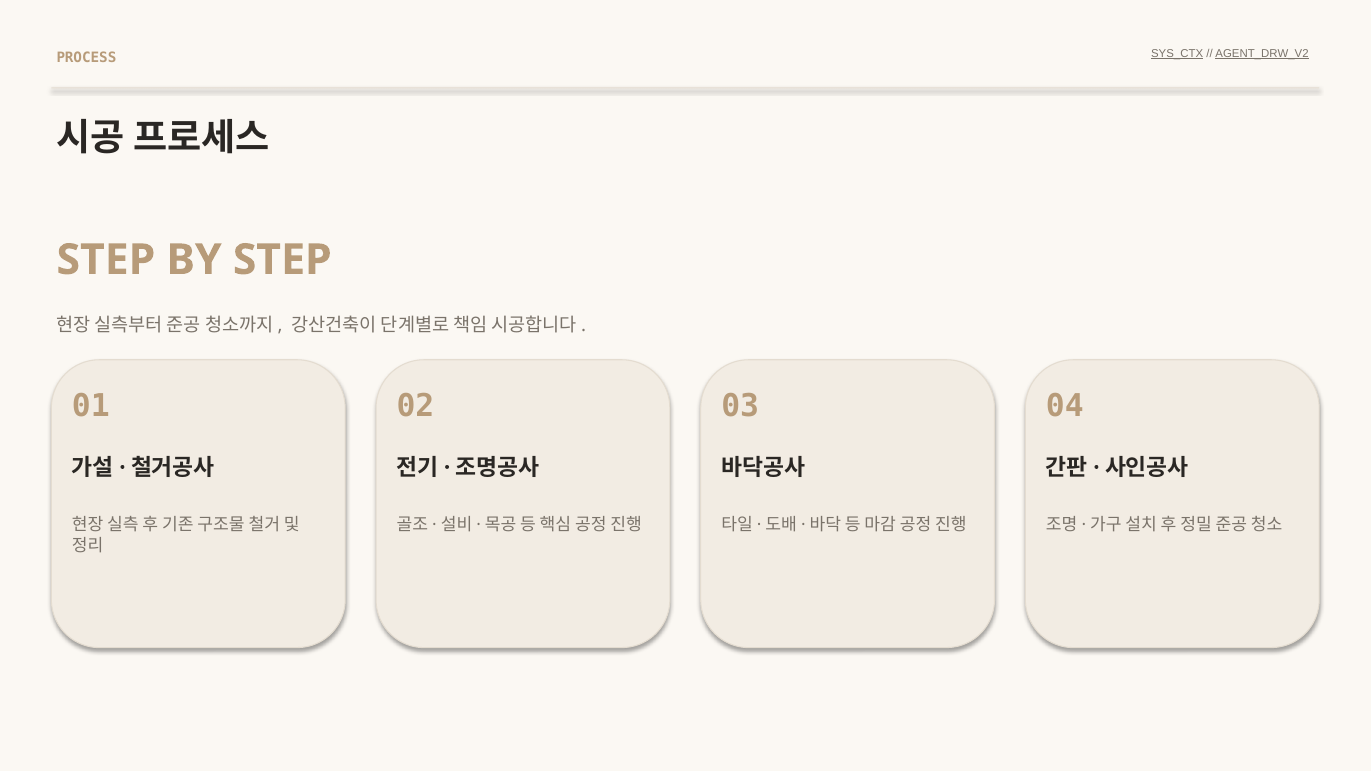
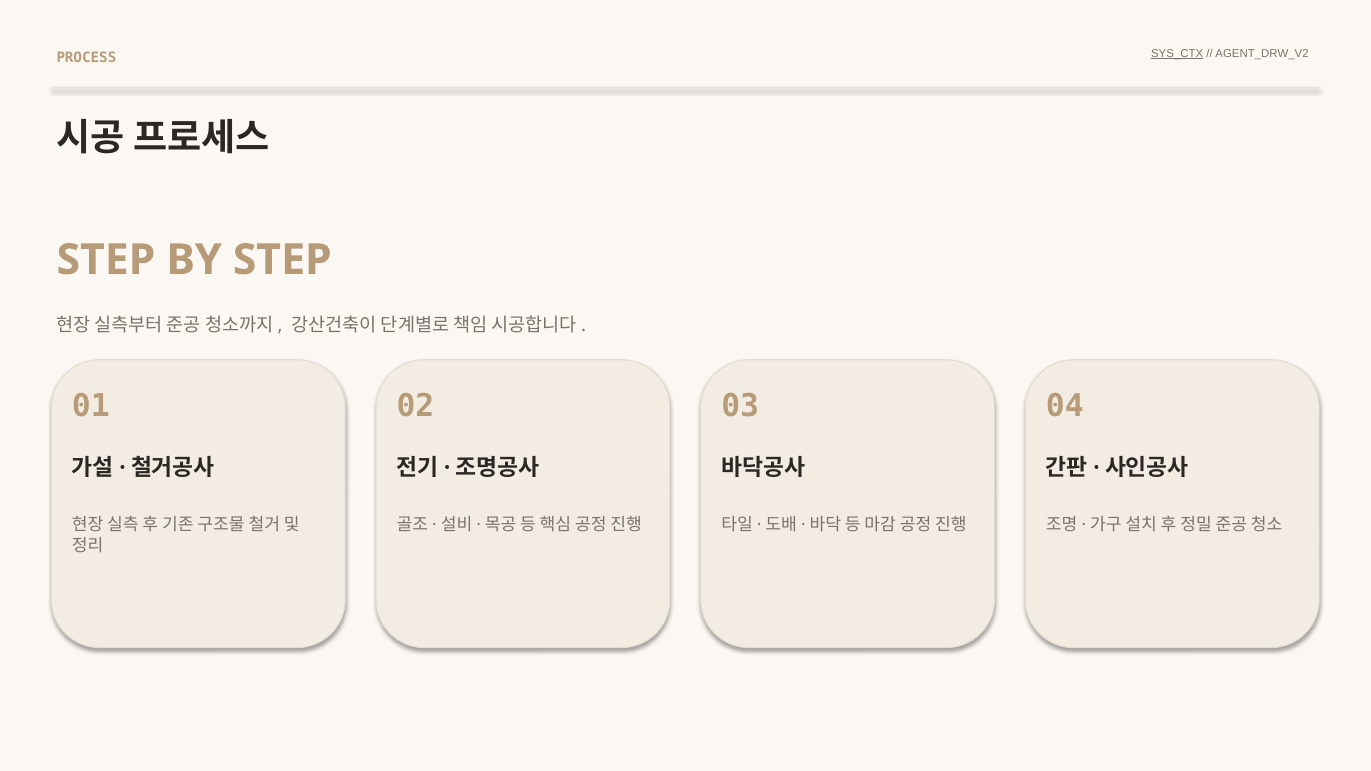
AGENT_DRW_V2 underline: present -> none
